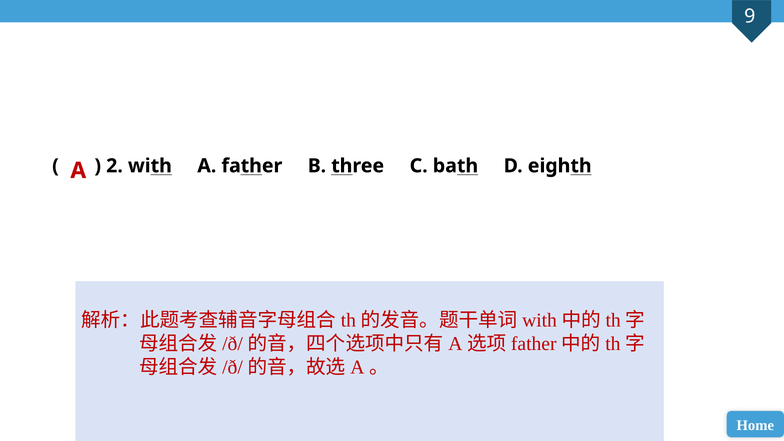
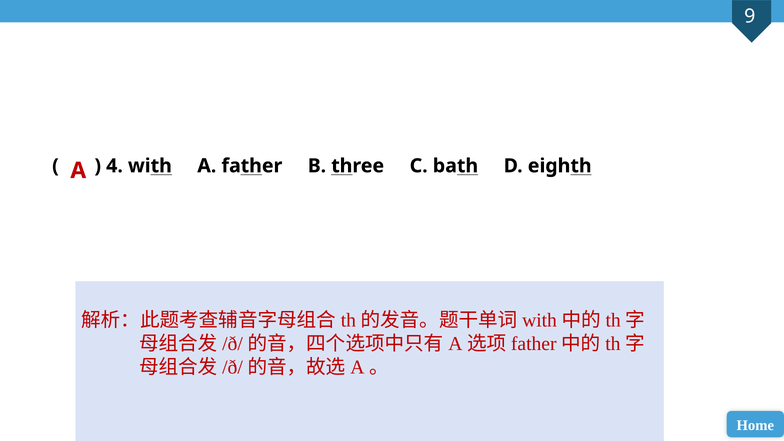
2: 2 -> 4
